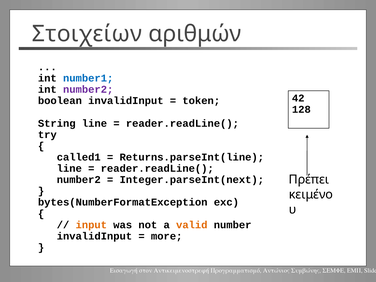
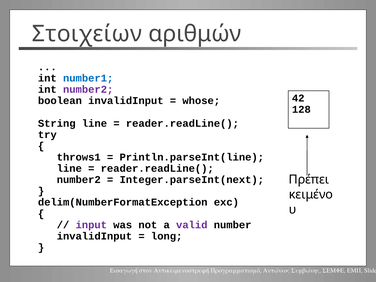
token: token -> whose
called1: called1 -> throws1
Returns.parseInt(line: Returns.parseInt(line -> Println.parseInt(line
bytes(NumberFormatException: bytes(NumberFormatException -> delim(NumberFormatException
input colour: orange -> purple
valid colour: orange -> purple
more: more -> long
